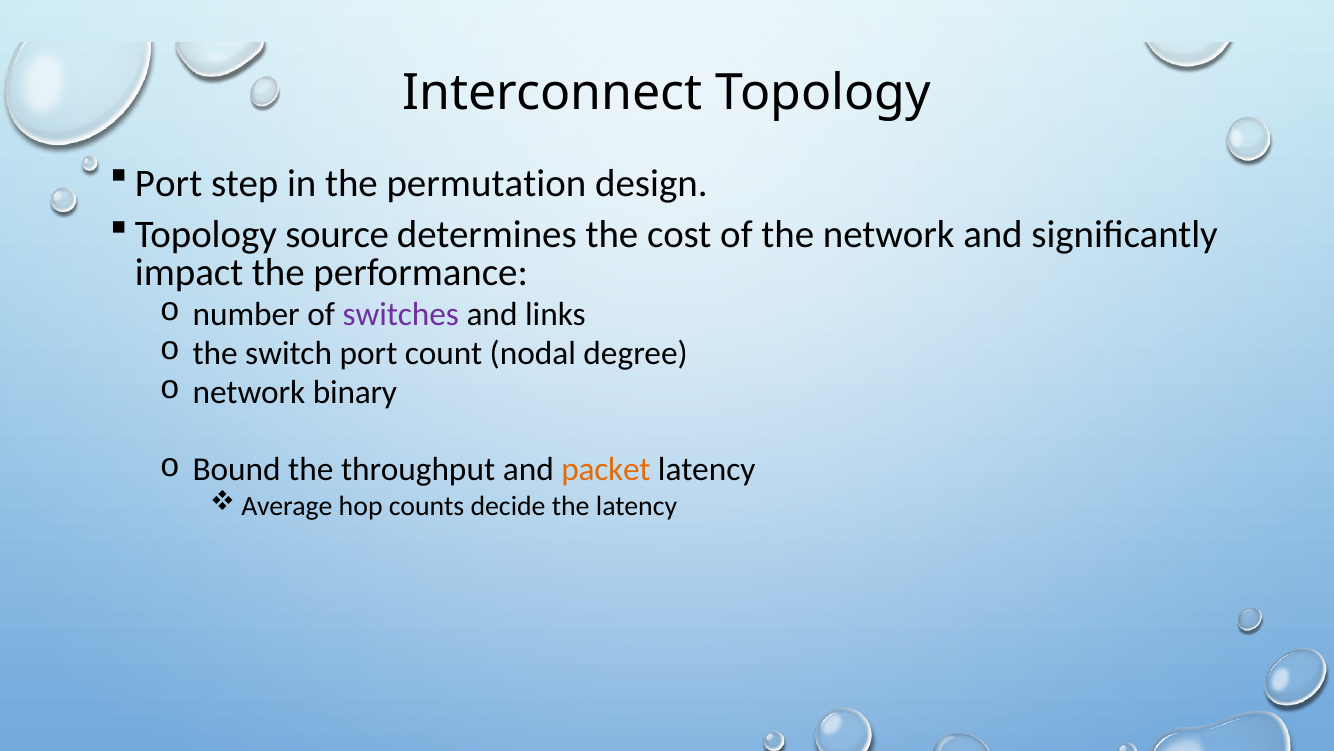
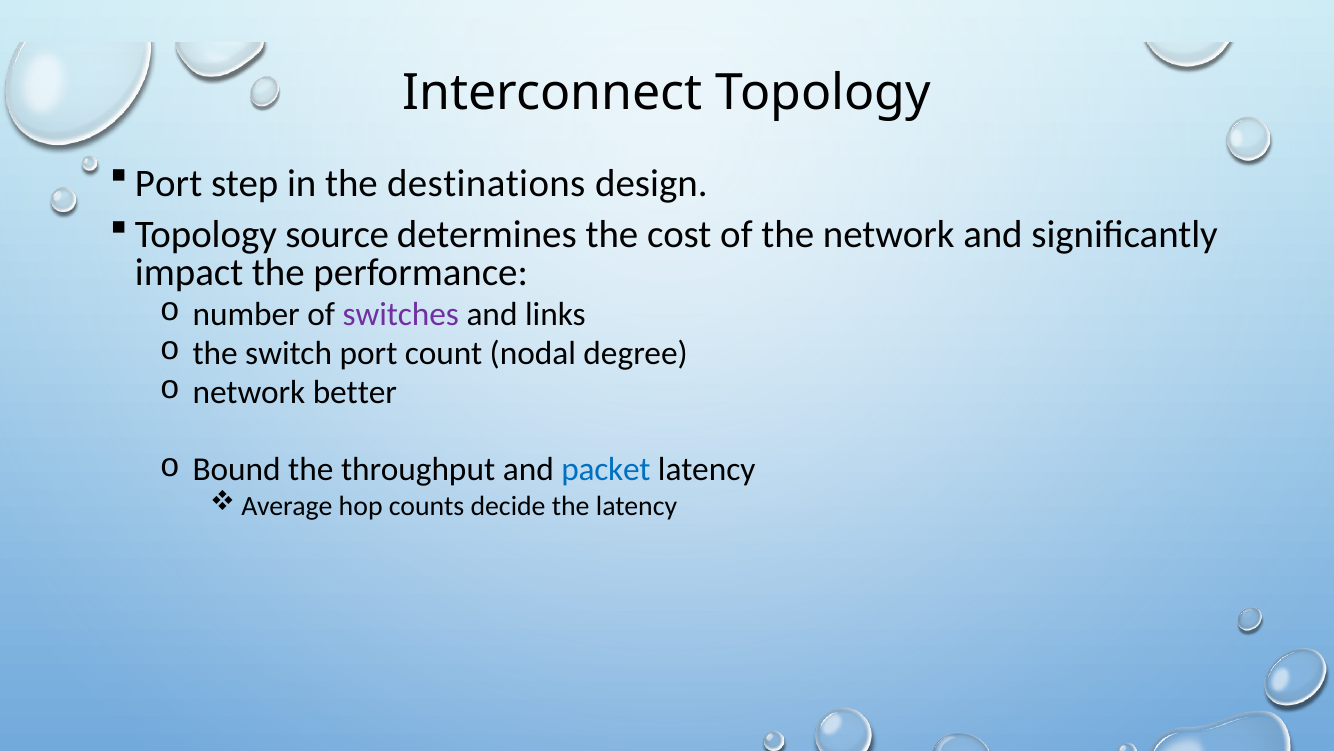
permutation: permutation -> destinations
binary: binary -> better
packet colour: orange -> blue
